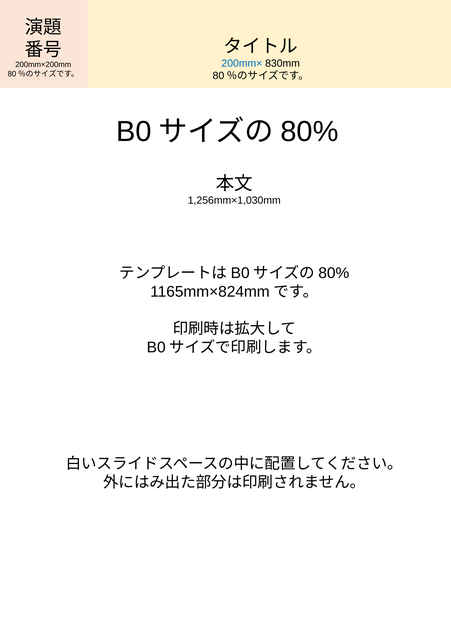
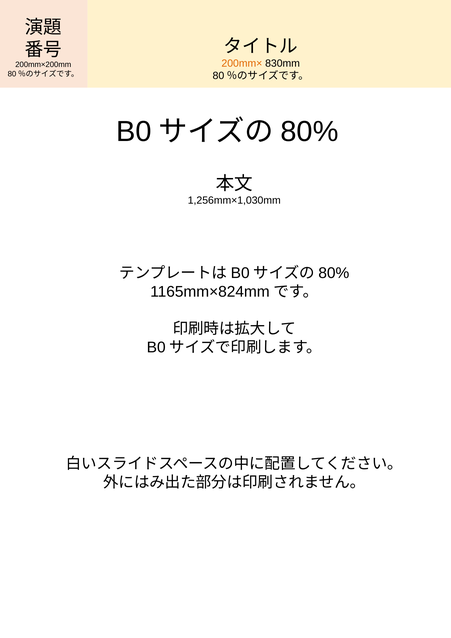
200mm× colour: blue -> orange
